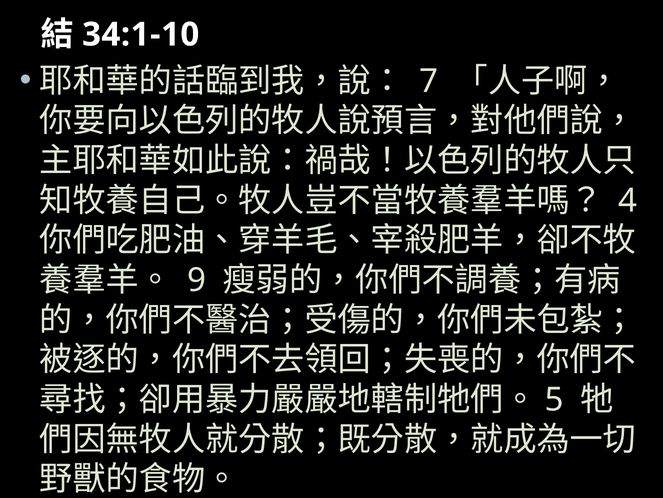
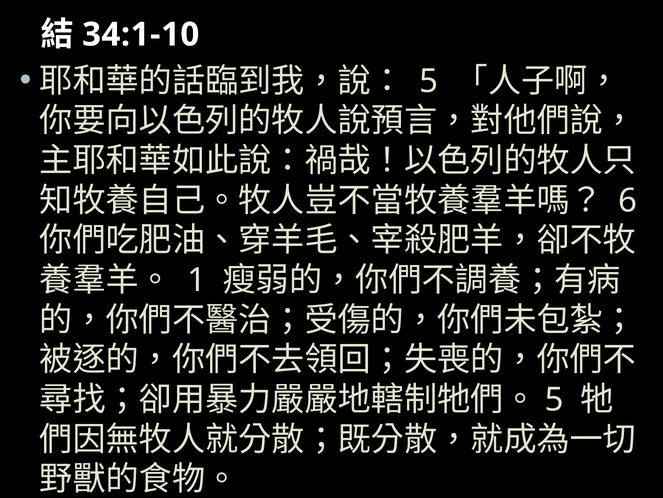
7 at (429, 81): 7 -> 5
4: 4 -> 6
9: 9 -> 1
